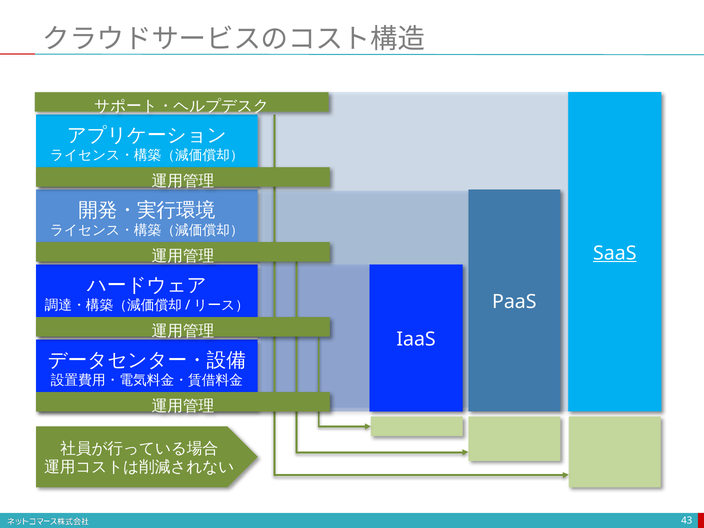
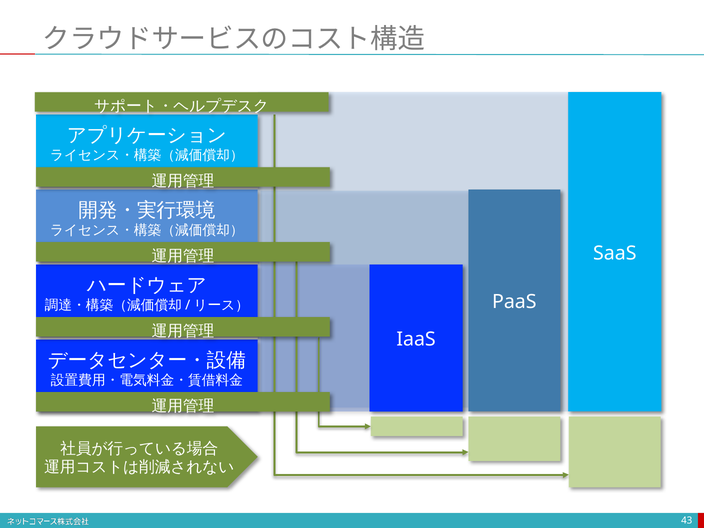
SaaS underline: present -> none
